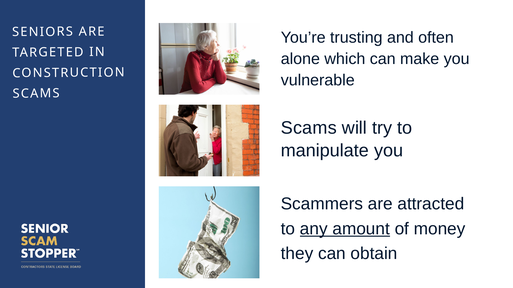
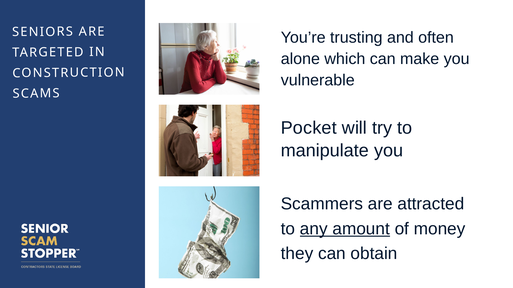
Scams at (309, 128): Scams -> Pocket
